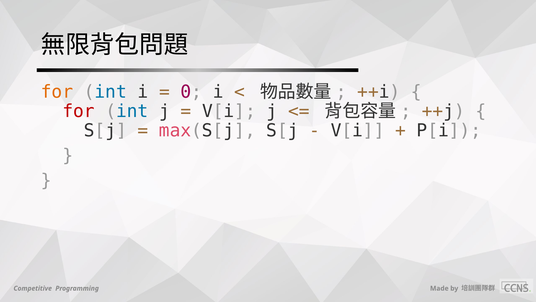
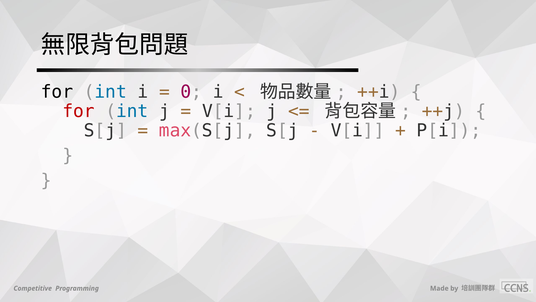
for at (57, 92) colour: orange -> black
